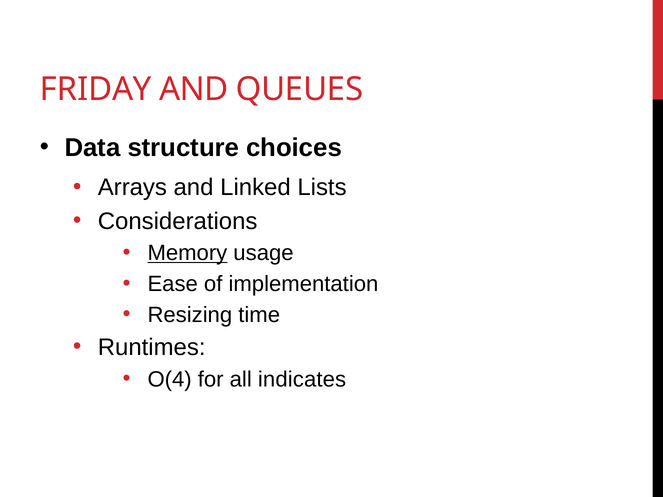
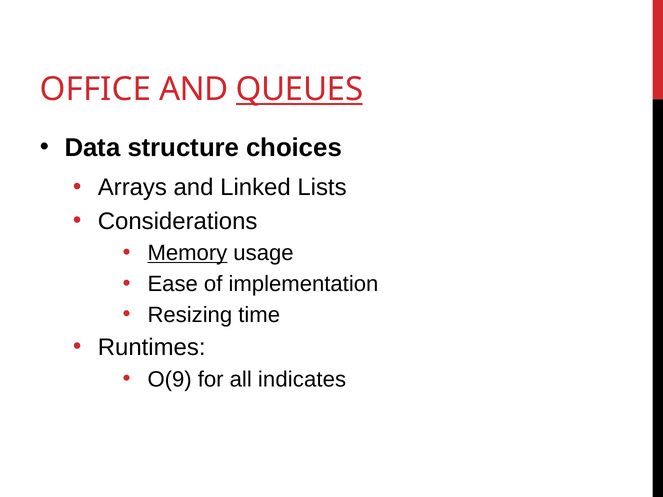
FRIDAY: FRIDAY -> OFFICE
QUEUES underline: none -> present
O(4: O(4 -> O(9
